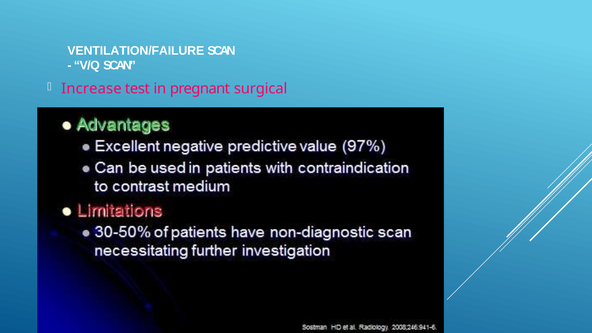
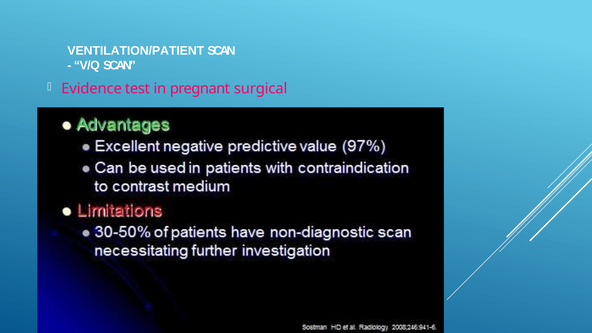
VENTILATION/FAILURE: VENTILATION/FAILURE -> VENTILATION/PATIENT
Increase: Increase -> Evidence
